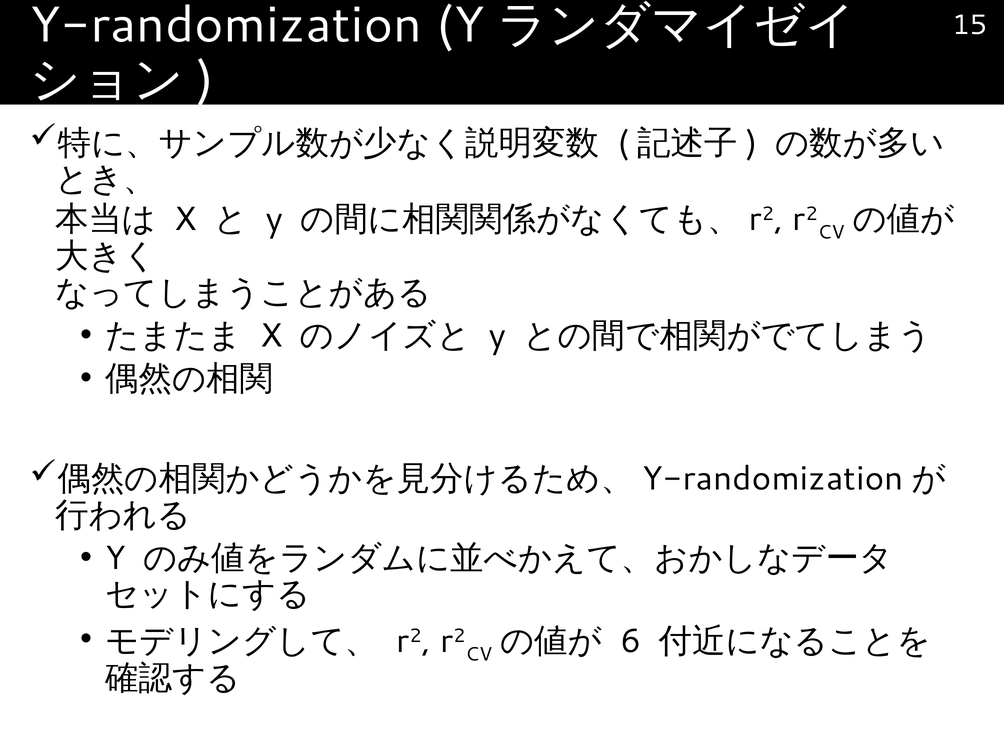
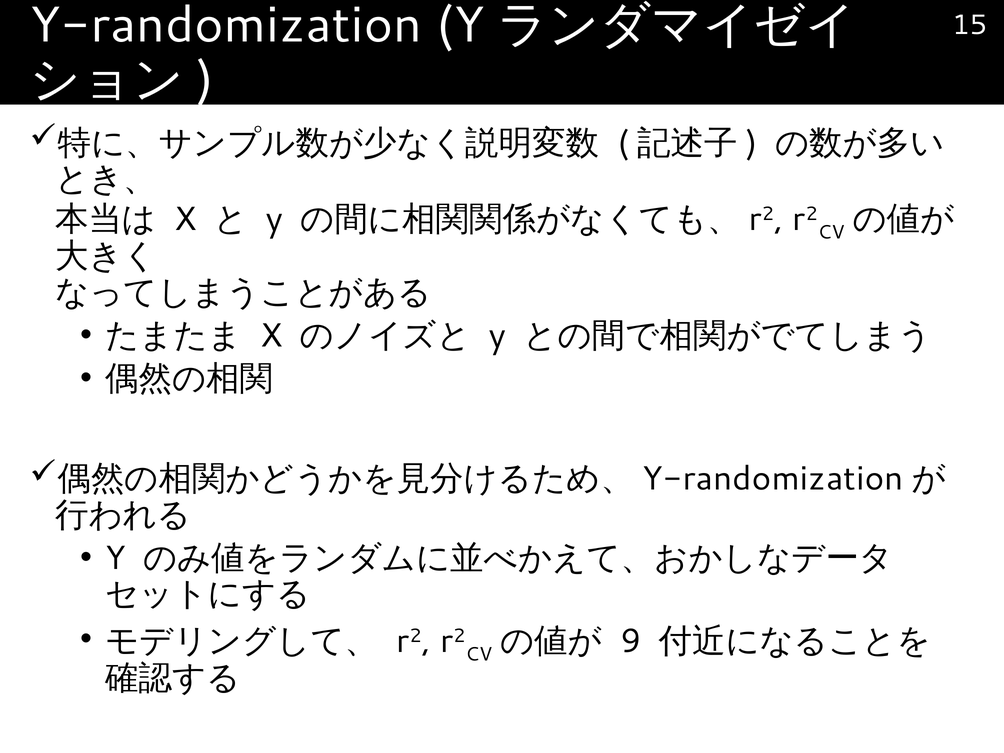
6: 6 -> 9
